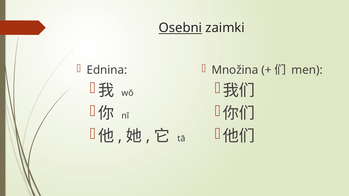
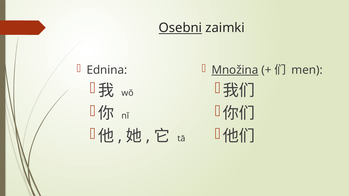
Množina underline: none -> present
